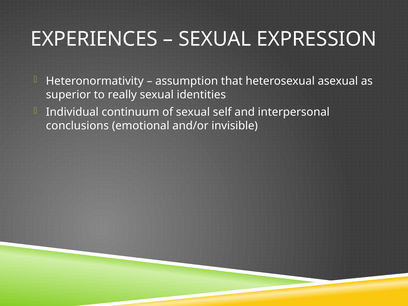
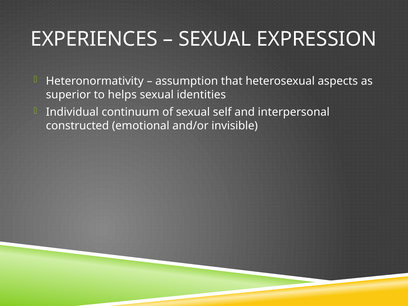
asexual: asexual -> aspects
really: really -> helps
conclusions: conclusions -> constructed
